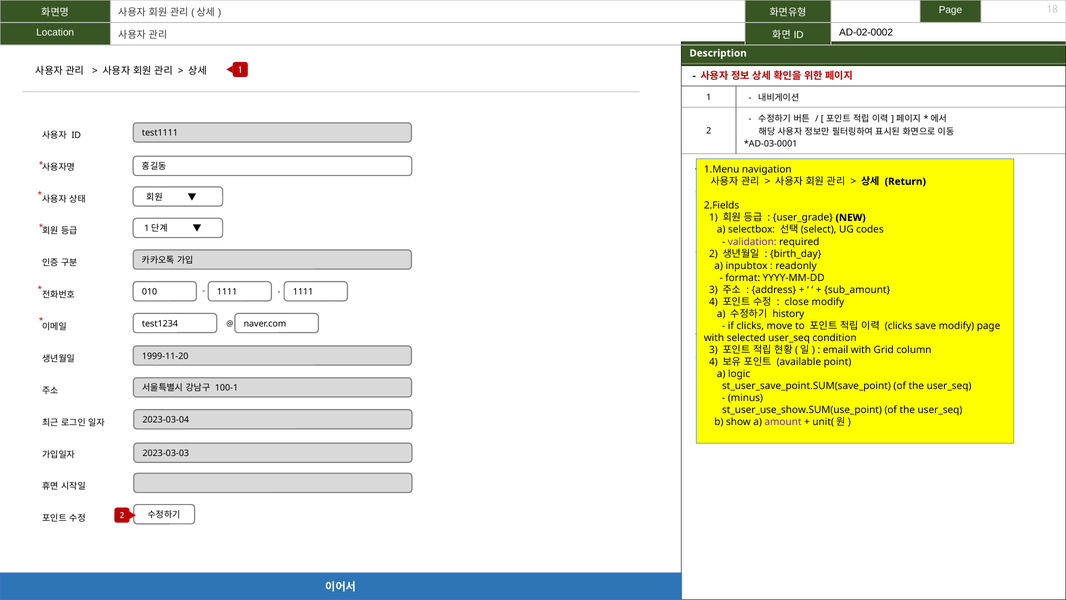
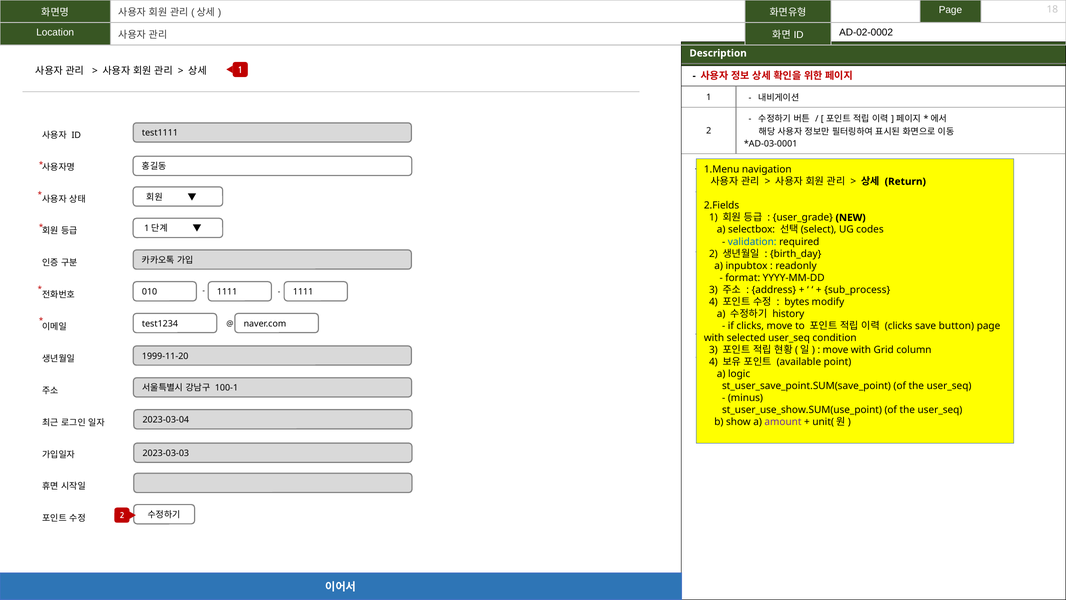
validation colour: purple -> blue
sub_amount: sub_amount -> sub_process
close: close -> bytes
save modify: modify -> button
email at (836, 350): email -> move
